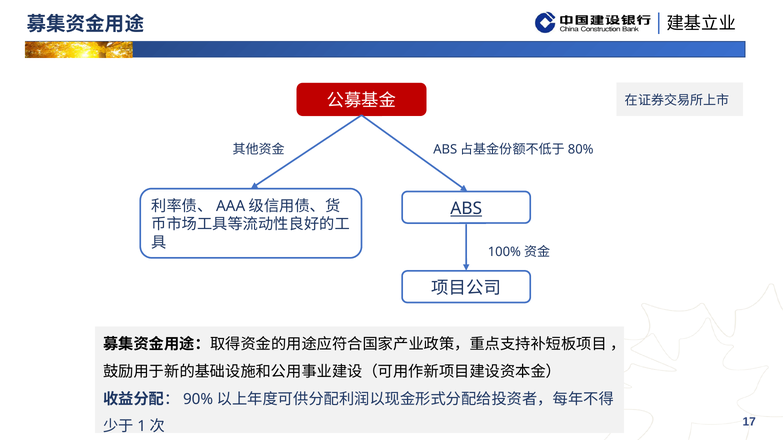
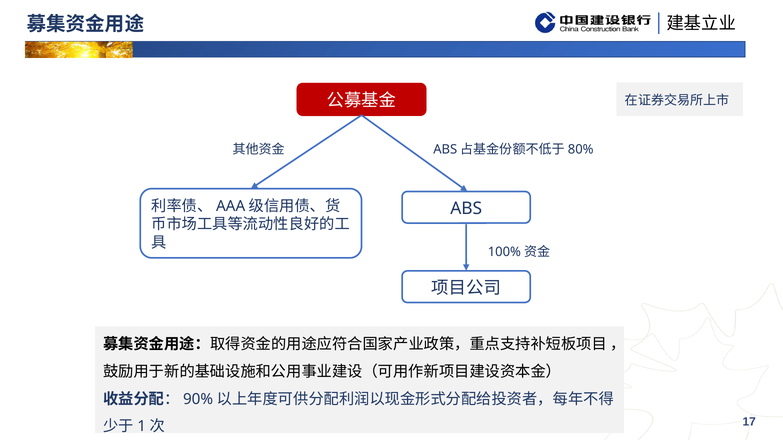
ABS underline: present -> none
